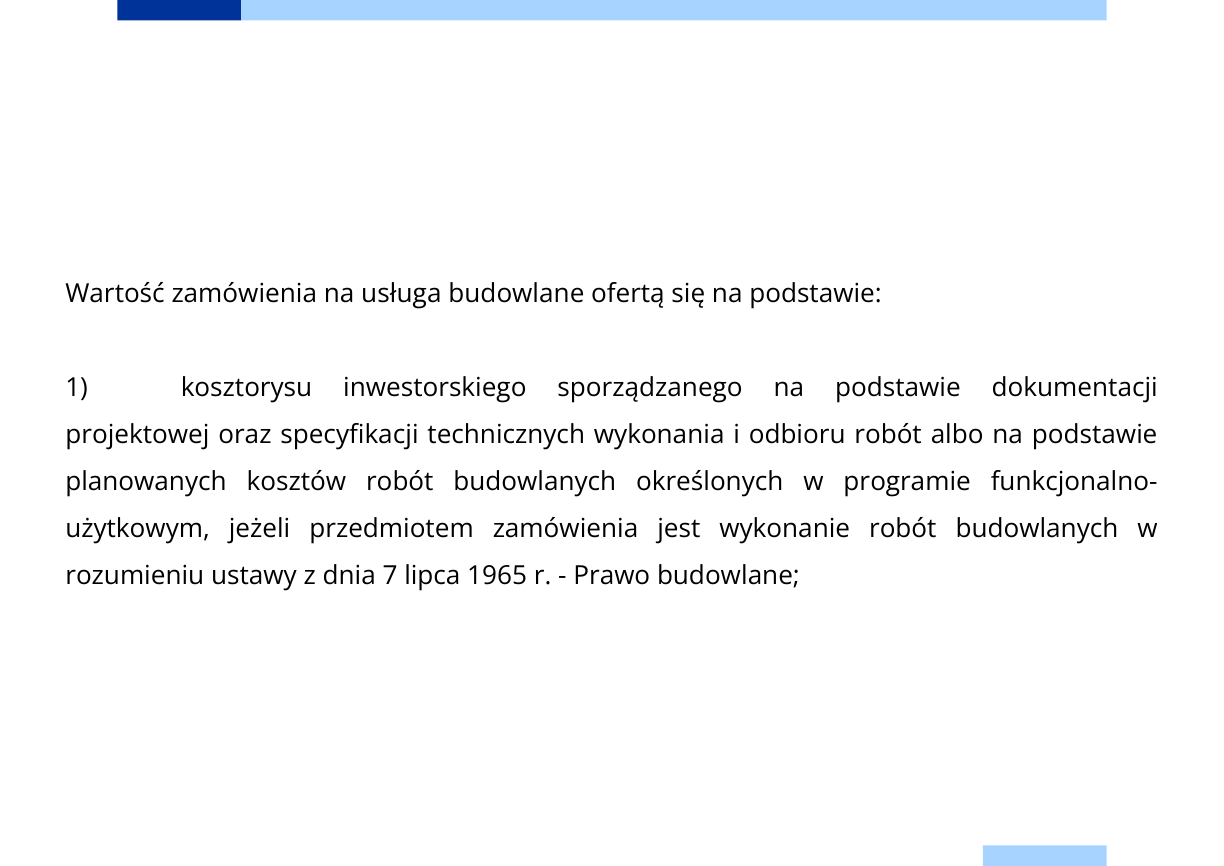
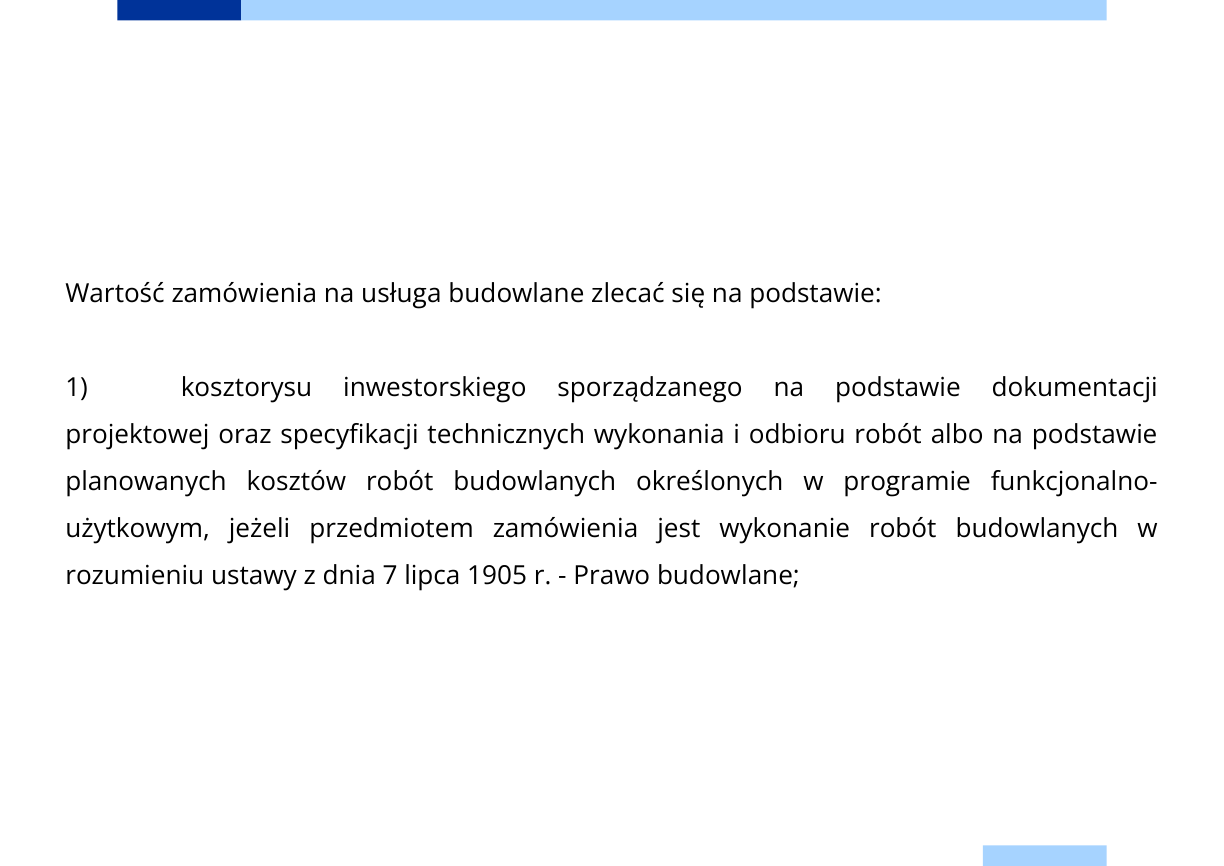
ofertą: ofertą -> zlecać
1965: 1965 -> 1905
